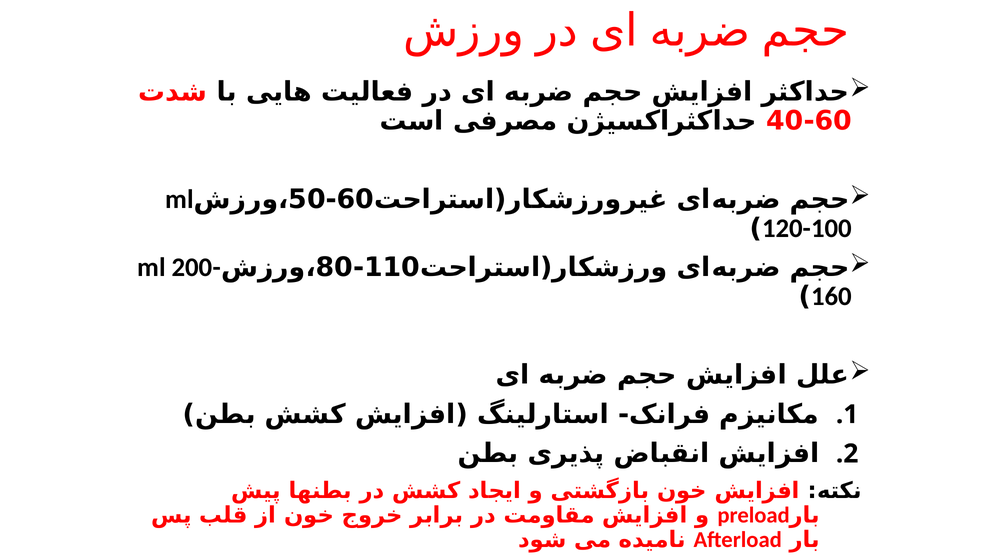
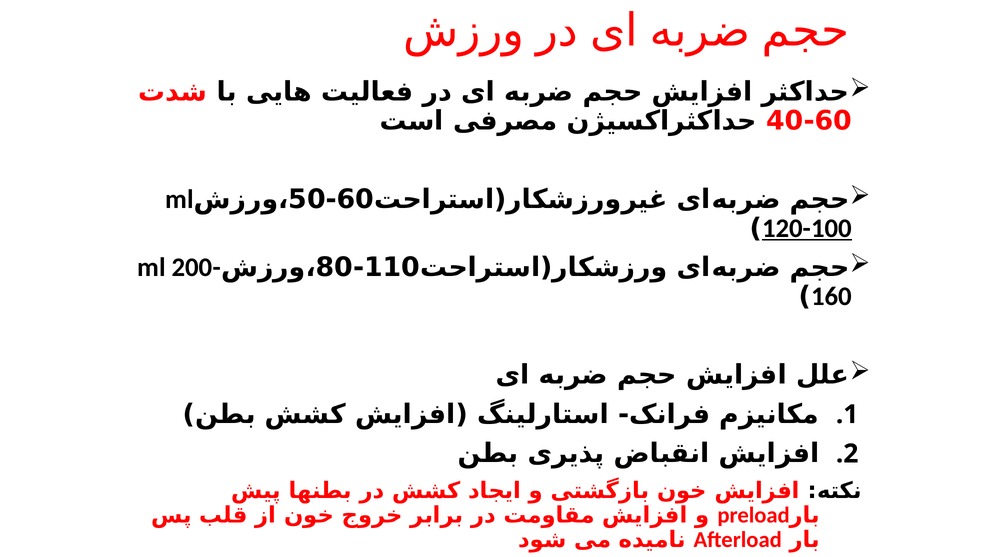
120-100 underline: none -> present
